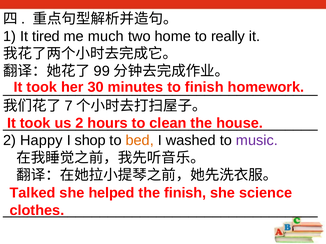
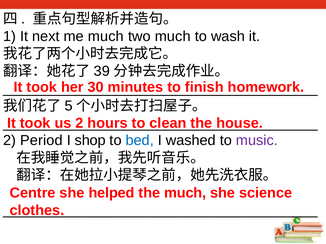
tired: tired -> next
two home: home -> much
really: really -> wash
99: 99 -> 39
7: 7 -> 5
Happy: Happy -> Period
bed colour: orange -> blue
Talked: Talked -> Centre
the finish: finish -> much
